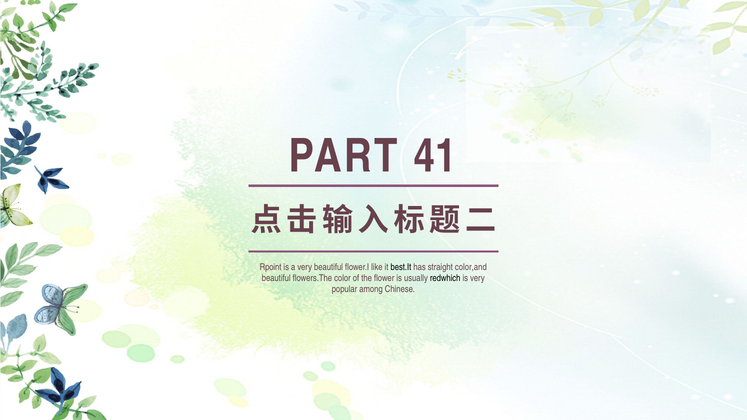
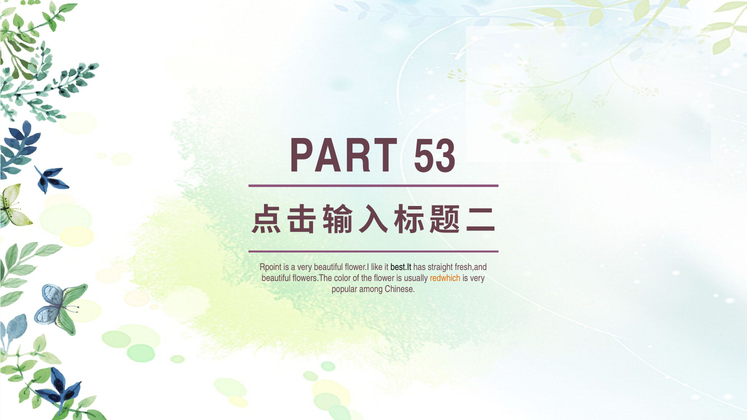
41: 41 -> 53
color,and: color,and -> fresh,and
redwhich colour: black -> orange
